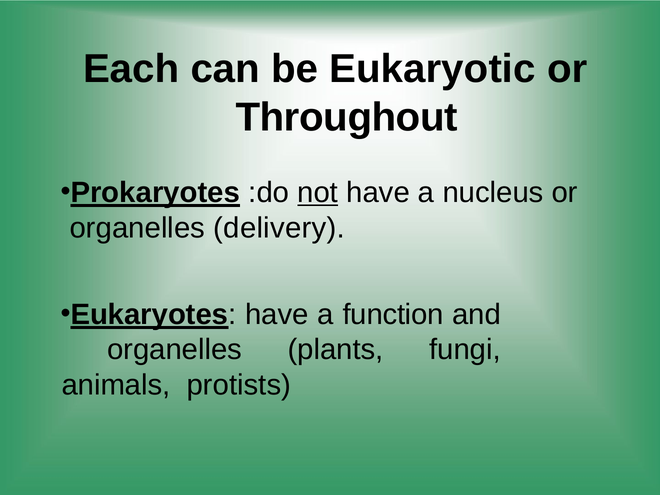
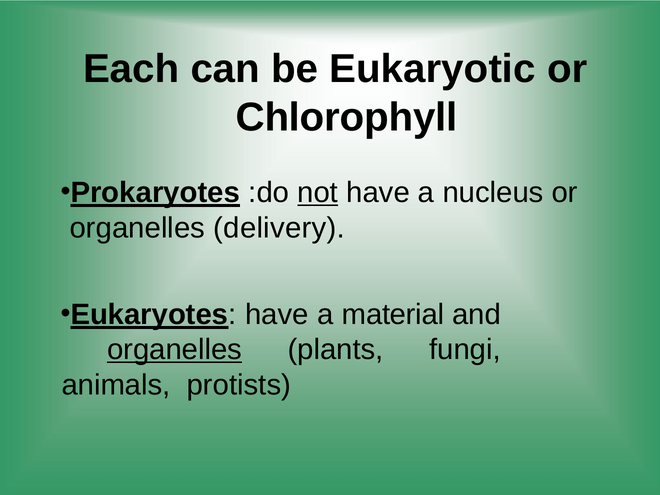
Throughout: Throughout -> Chlorophyll
function: function -> material
organelles at (175, 350) underline: none -> present
